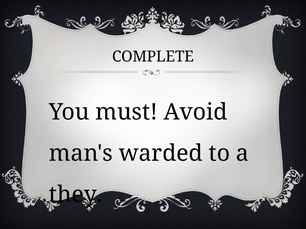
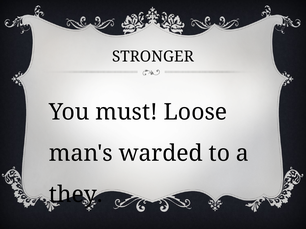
COMPLETE: COMPLETE -> STRONGER
Avoid: Avoid -> Loose
